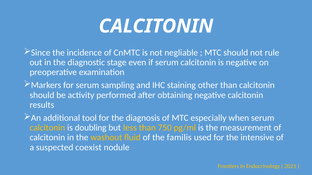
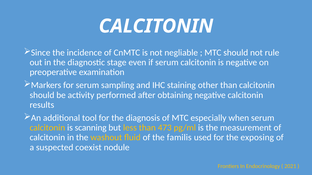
doubling: doubling -> scanning
750: 750 -> 473
intensive: intensive -> exposing
